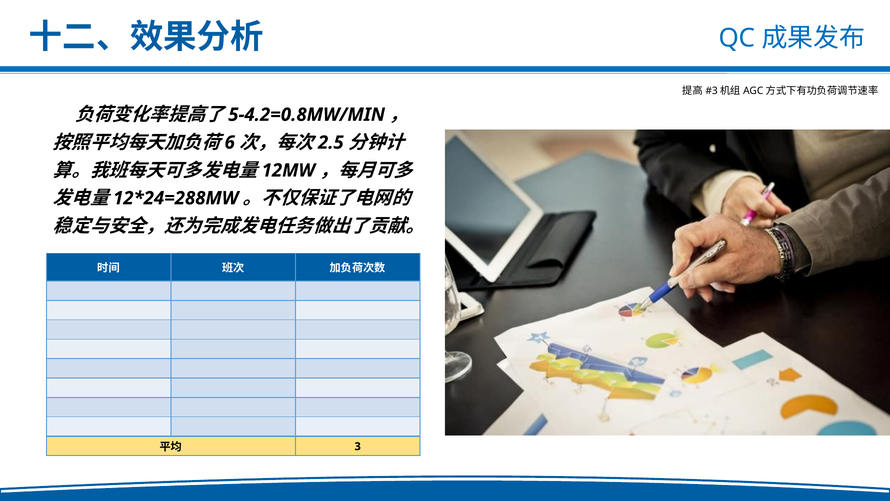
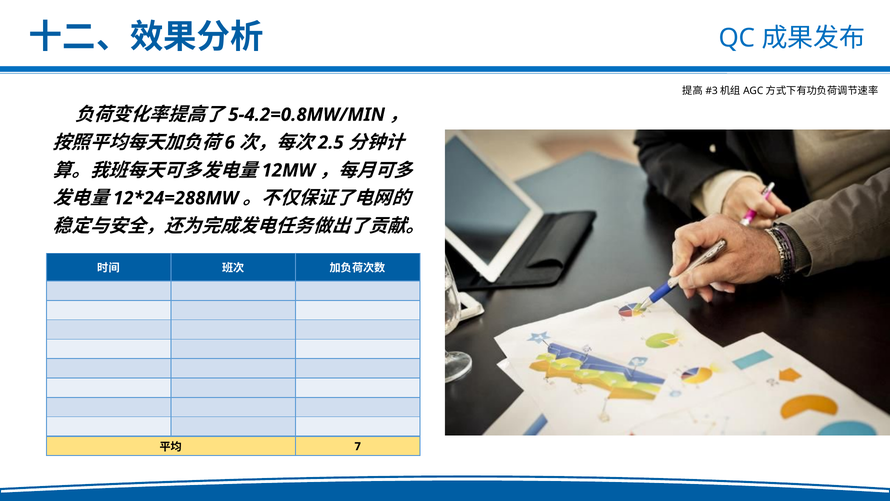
3: 3 -> 7
